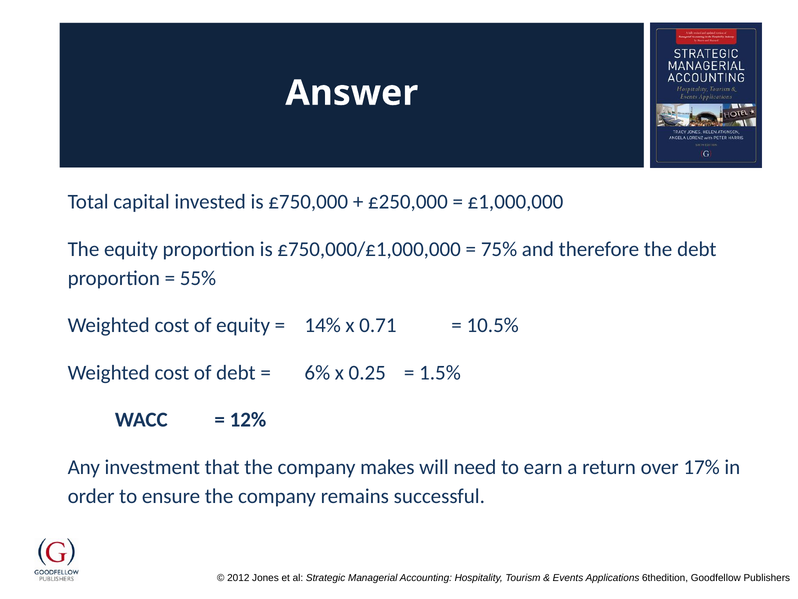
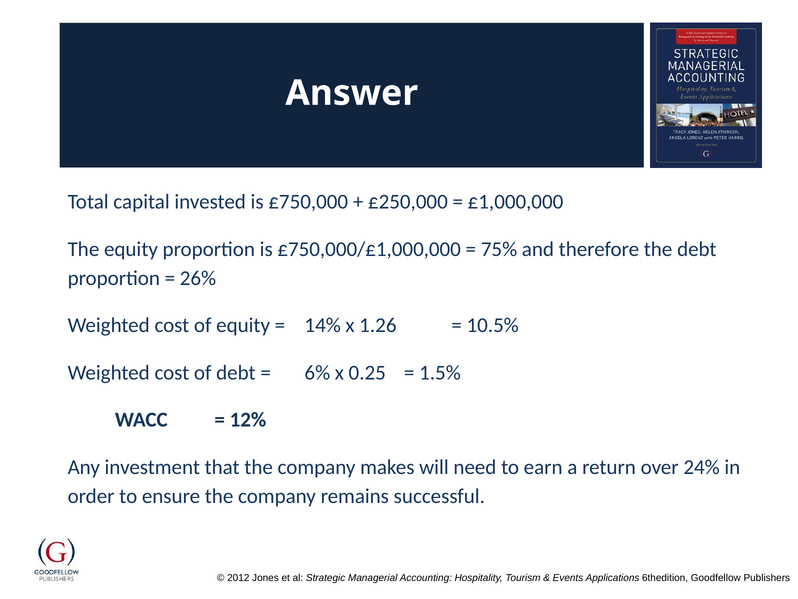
55%: 55% -> 26%
0.71: 0.71 -> 1.26
17%: 17% -> 24%
